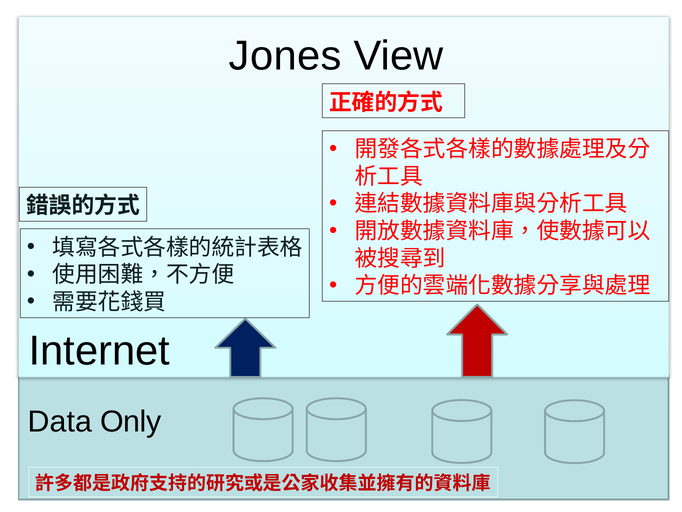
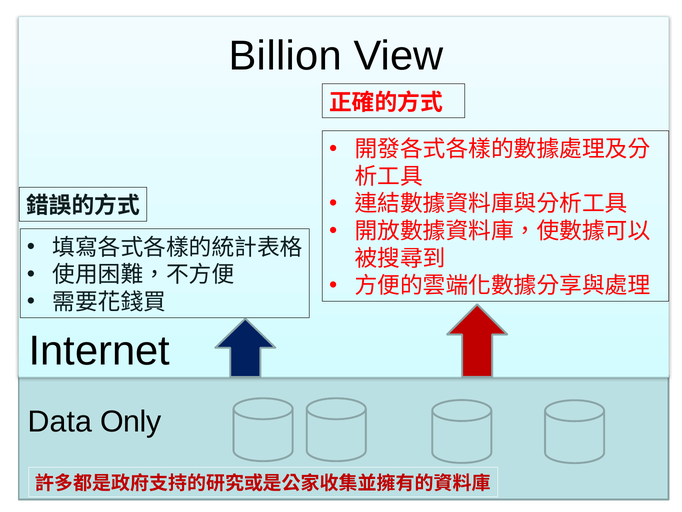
Jones: Jones -> Billion
